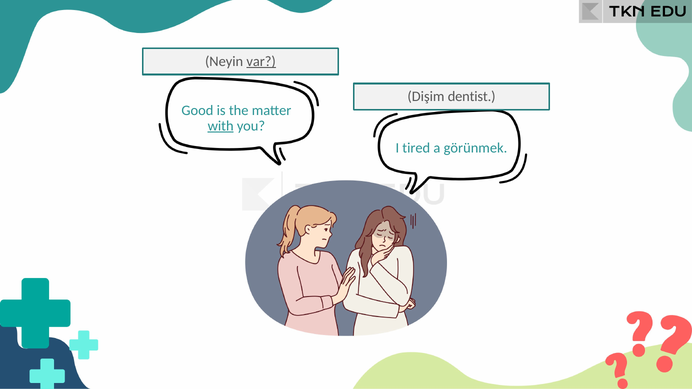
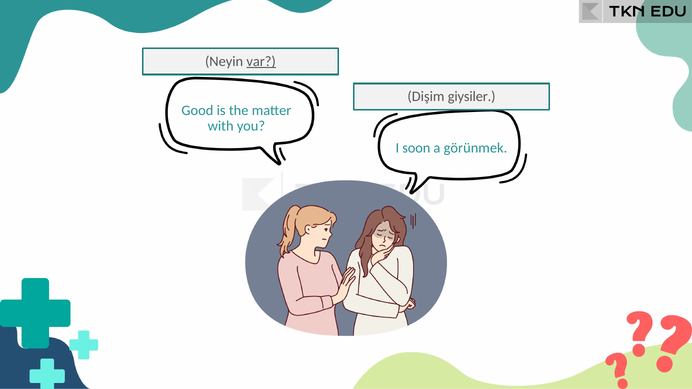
dentist: dentist -> giysiler
with underline: present -> none
tired: tired -> soon
